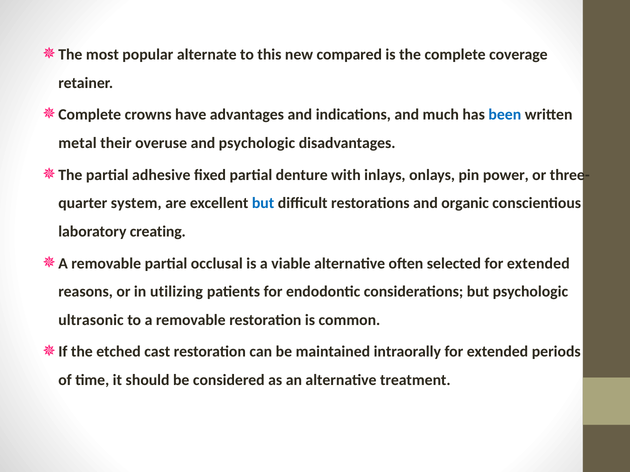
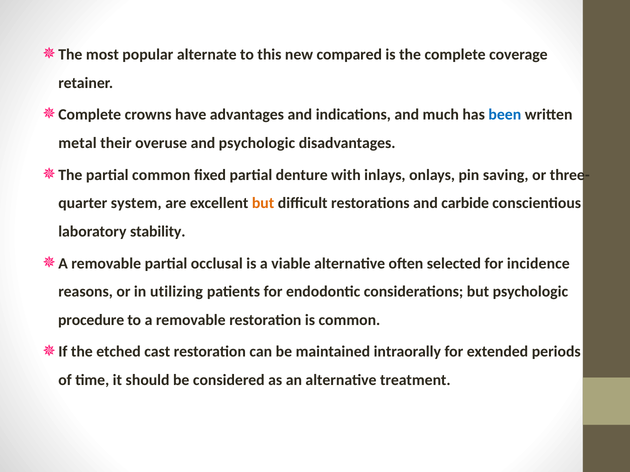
partial adhesive: adhesive -> common
power: power -> saving
but at (263, 203) colour: blue -> orange
organic: organic -> carbide
creating: creating -> stability
selected for extended: extended -> incidence
ultrasonic: ultrasonic -> procedure
